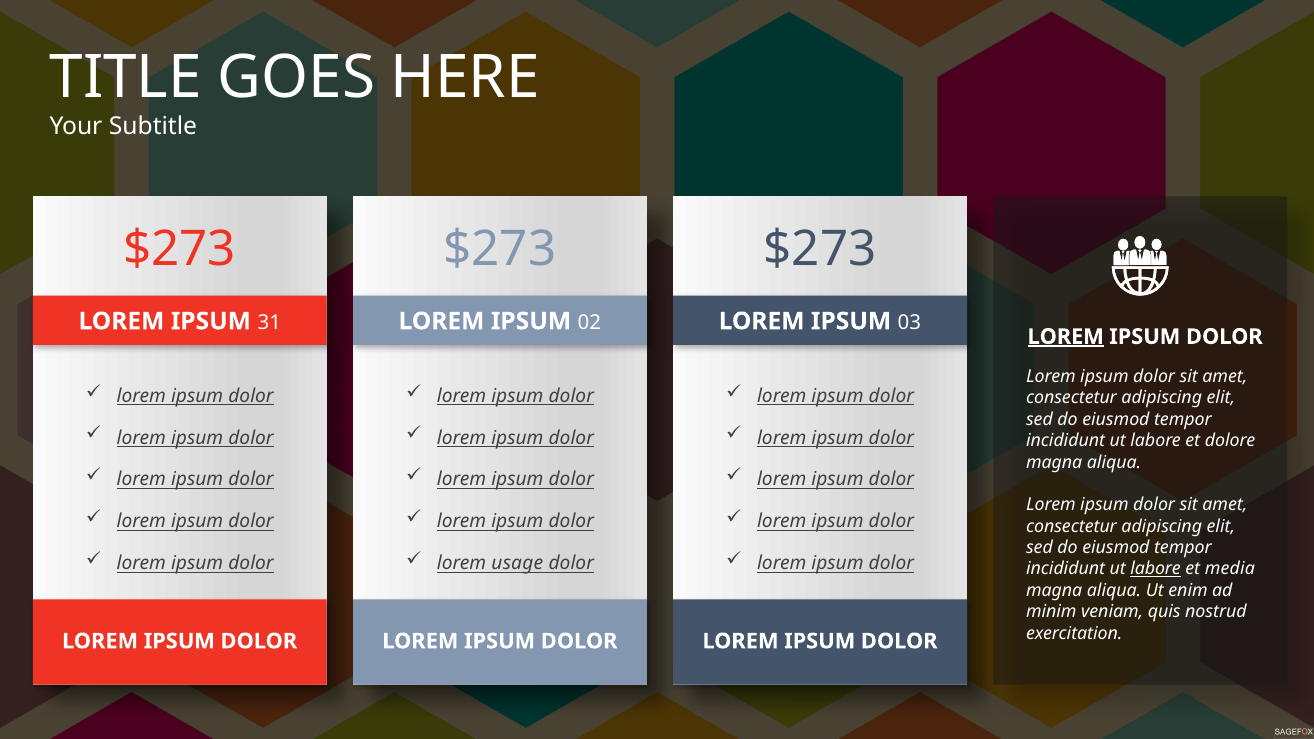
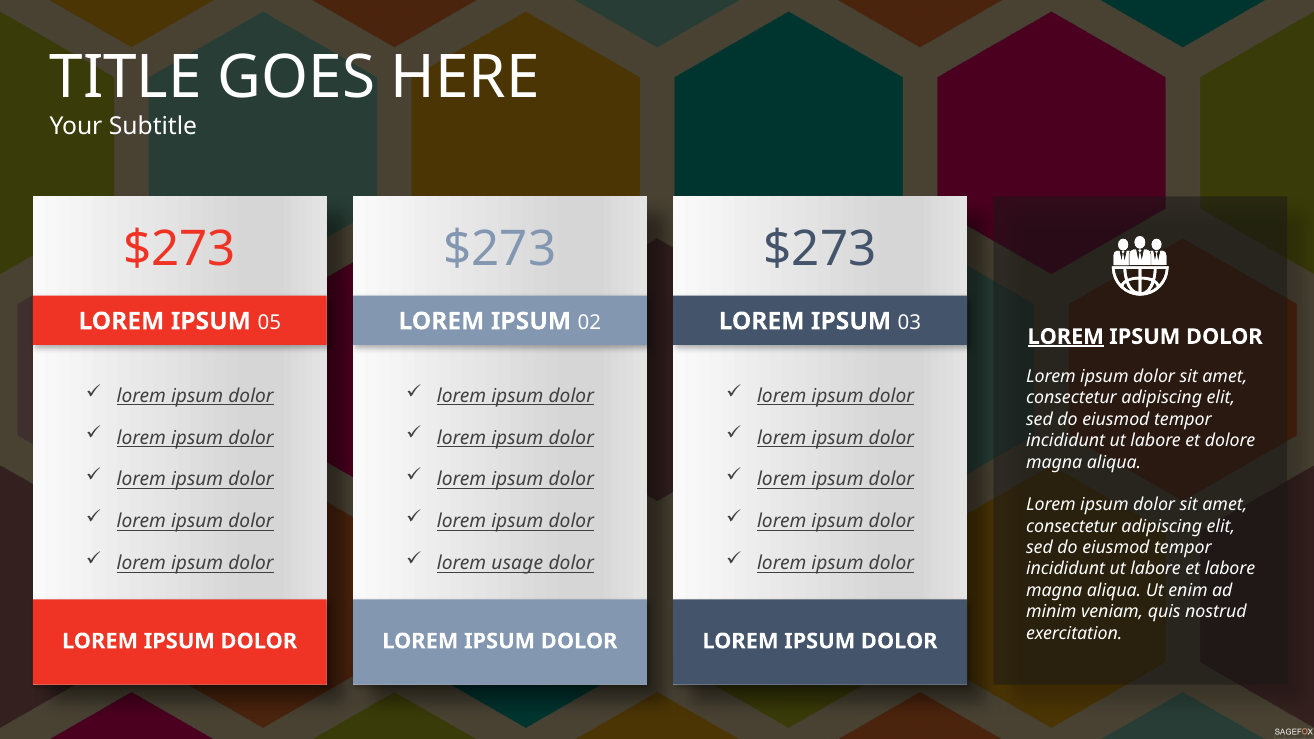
31: 31 -> 05
labore at (1156, 569) underline: present -> none
et media: media -> labore
